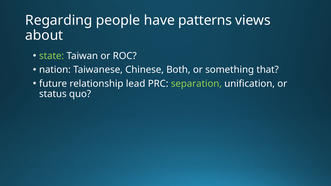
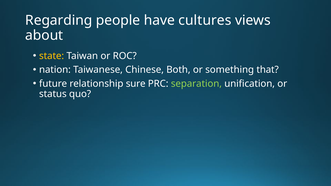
patterns: patterns -> cultures
state colour: light green -> yellow
lead: lead -> sure
